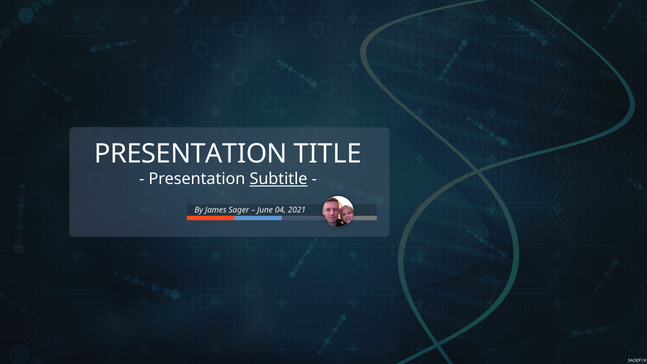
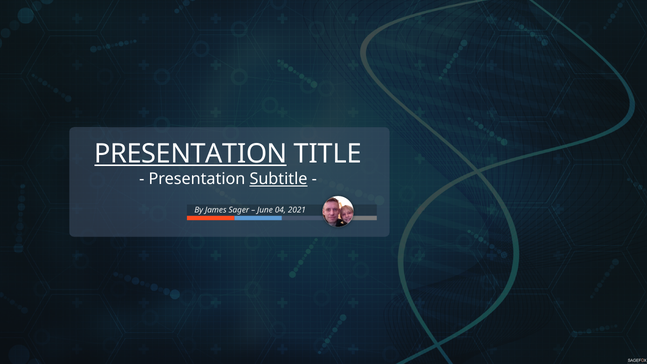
PRESENTATION at (191, 154) underline: none -> present
